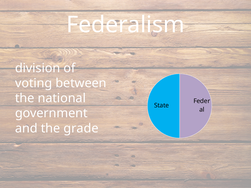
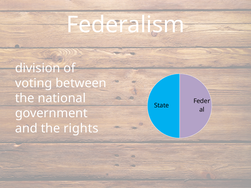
grade: grade -> rights
